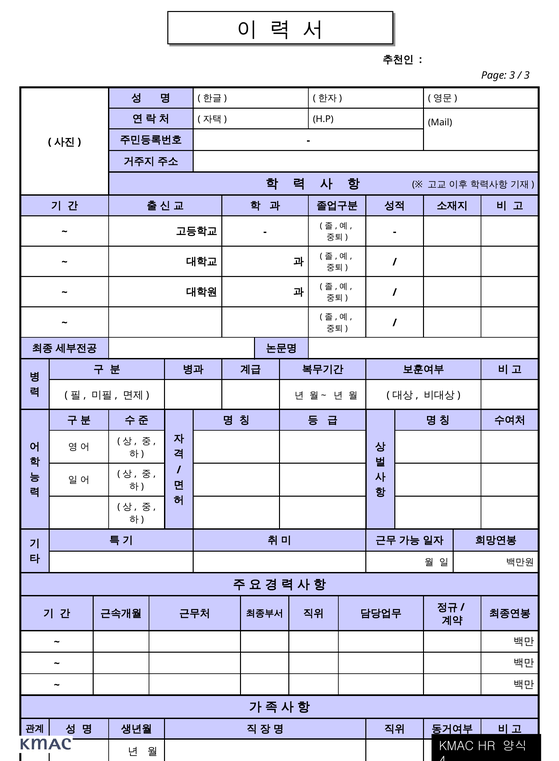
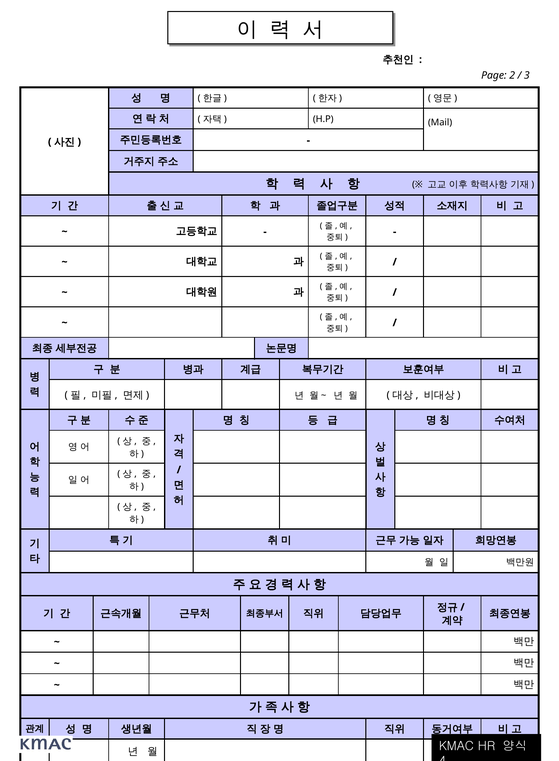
Page 3: 3 -> 2
